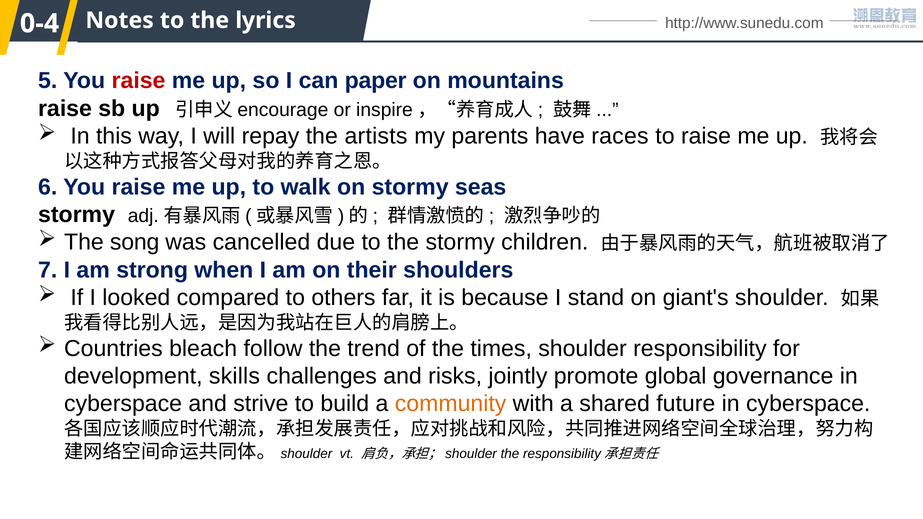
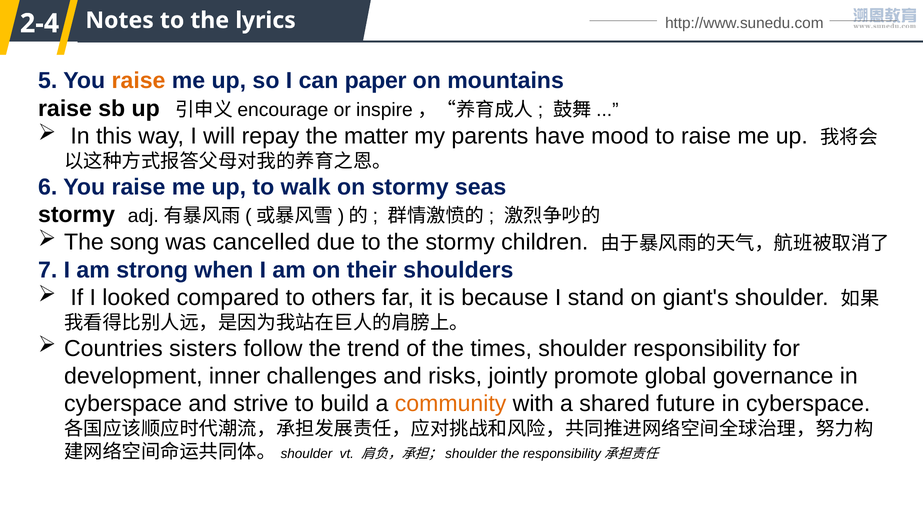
0-4: 0-4 -> 2-4
raise at (139, 81) colour: red -> orange
artists: artists -> matter
races: races -> mood
bleach: bleach -> sisters
skills: skills -> inner
